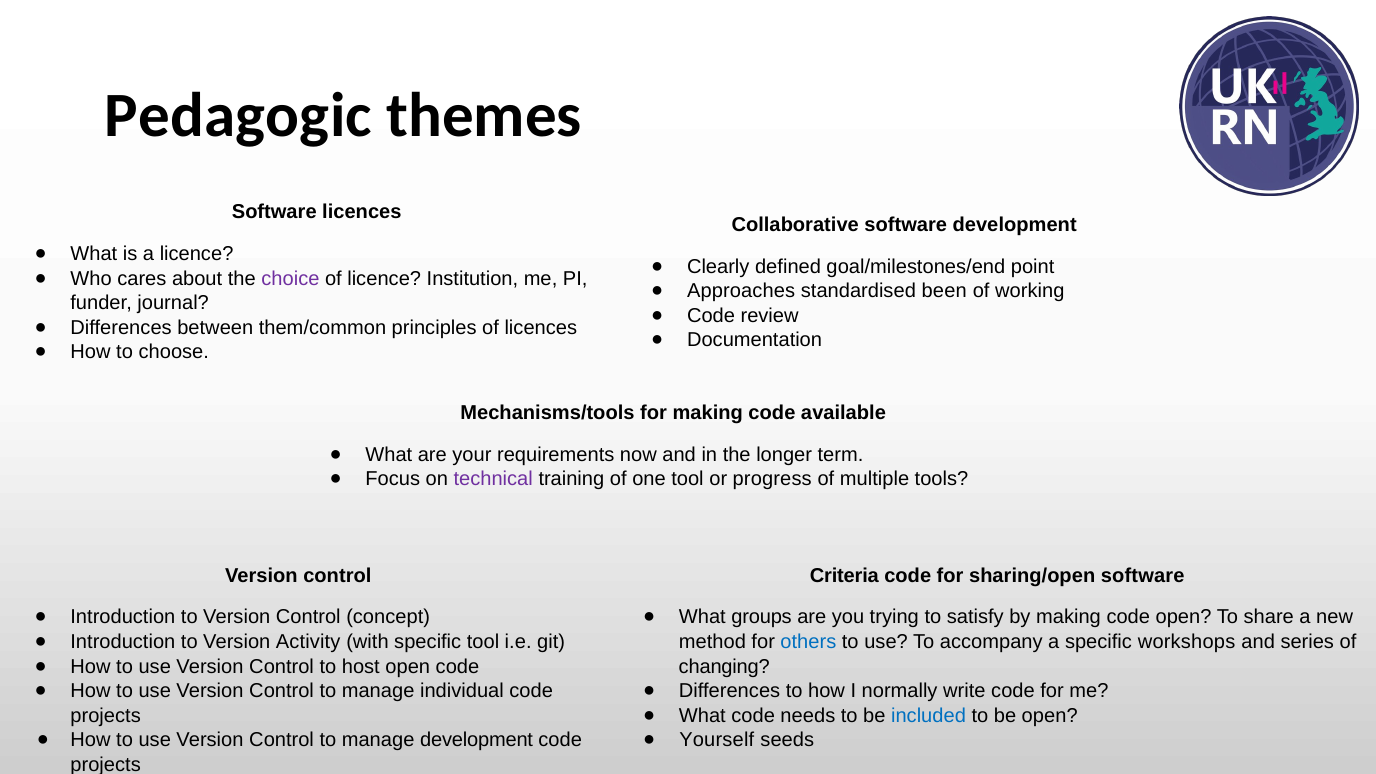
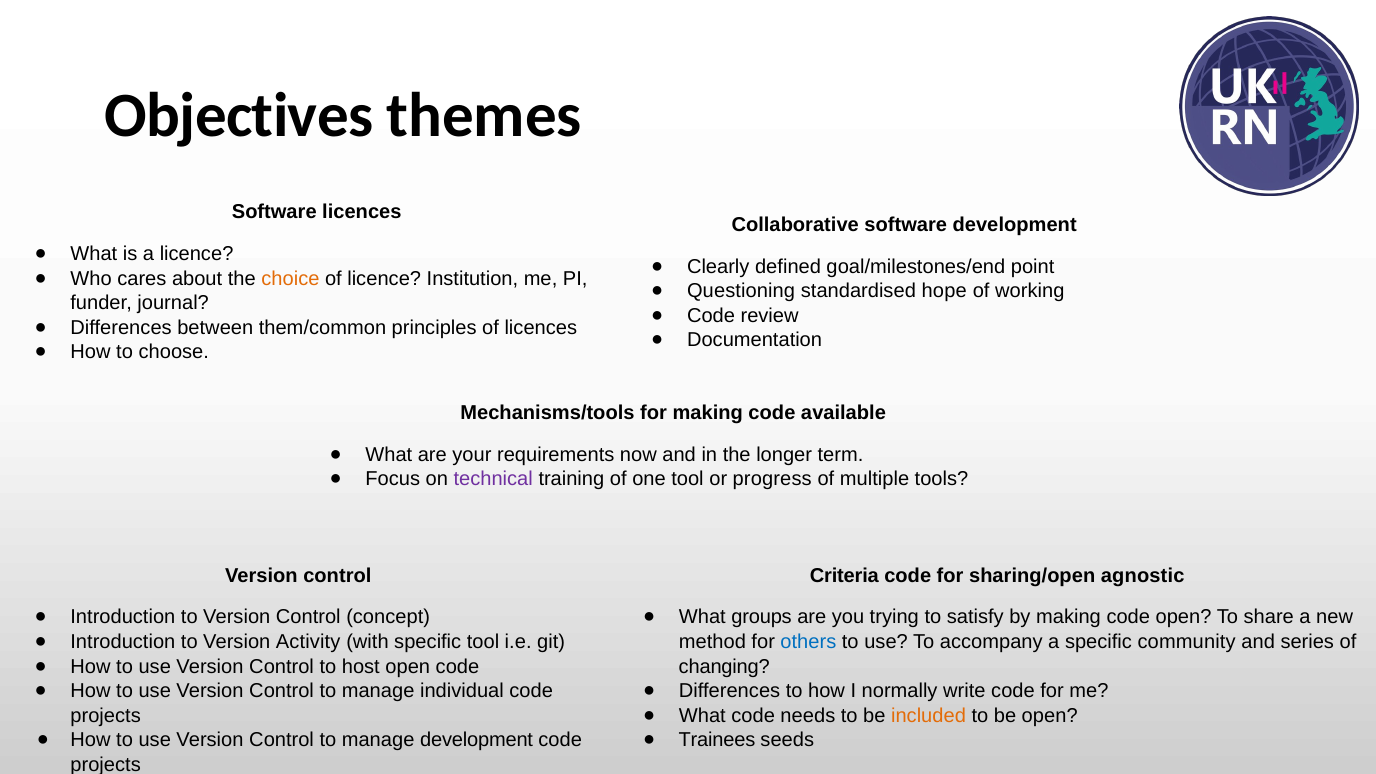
Pedagogic: Pedagogic -> Objectives
choice colour: purple -> orange
Approaches: Approaches -> Questioning
been: been -> hope
sharing/open software: software -> agnostic
workshops: workshops -> community
included colour: blue -> orange
Yourself: Yourself -> Trainees
